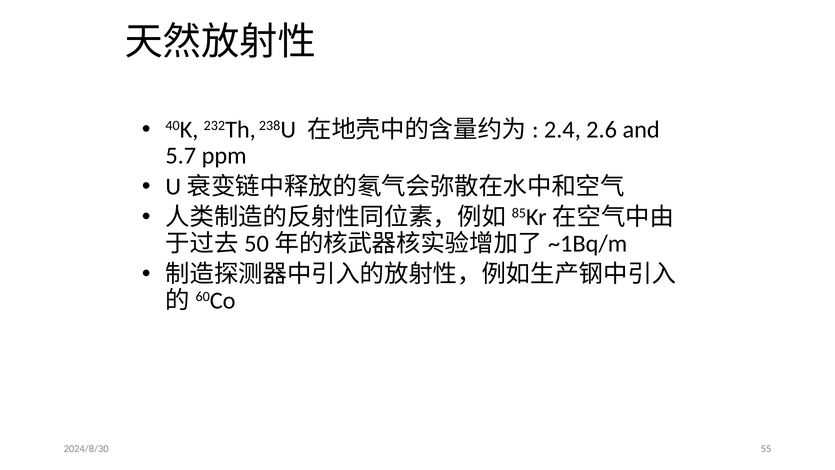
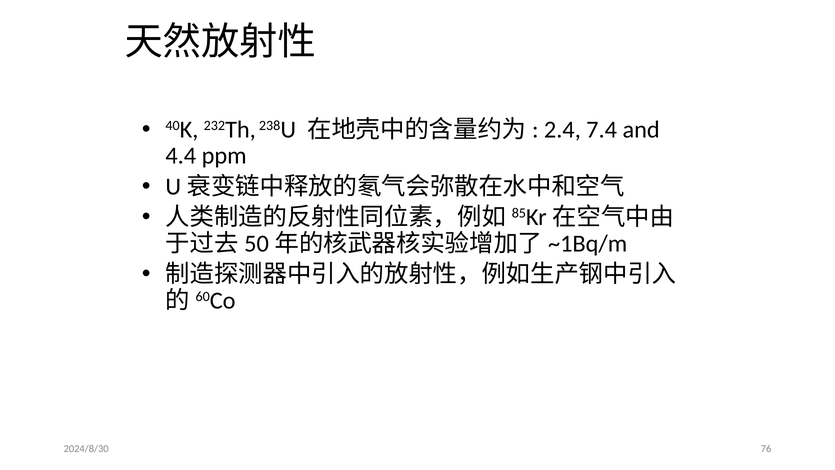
2.6: 2.6 -> 7.4
5.7: 5.7 -> 4.4
55: 55 -> 76
